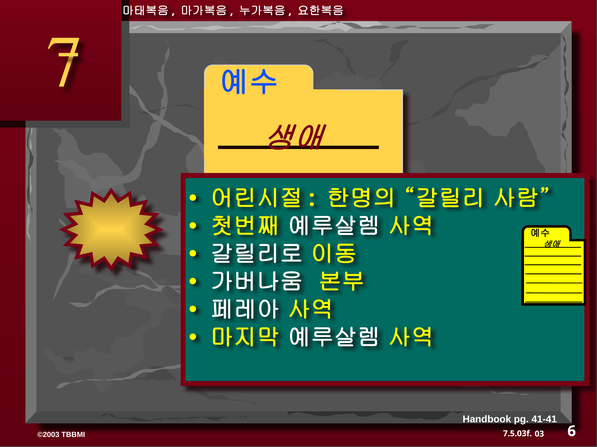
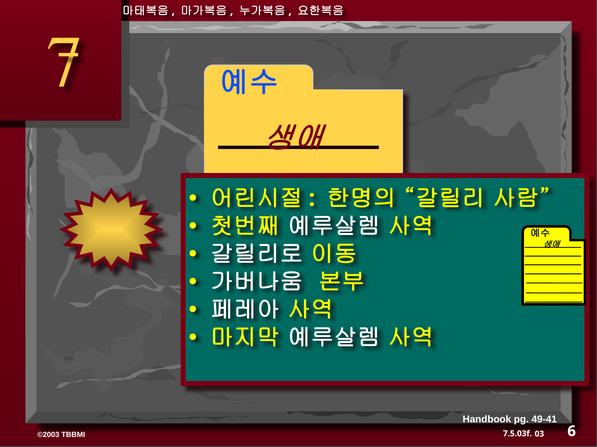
41-41: 41-41 -> 49-41
